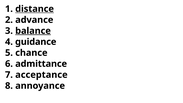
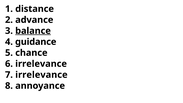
distance underline: present -> none
admittance at (41, 64): admittance -> irrelevance
7 acceptance: acceptance -> irrelevance
